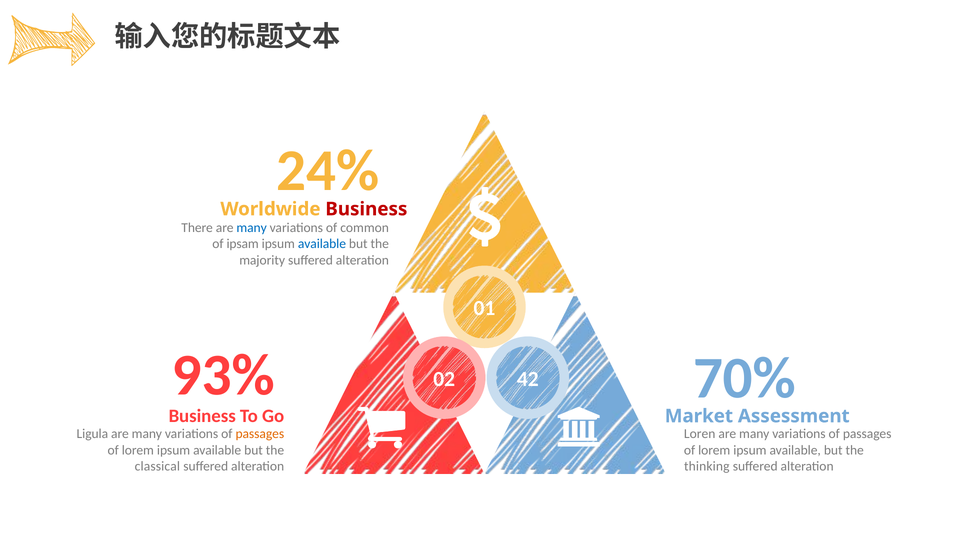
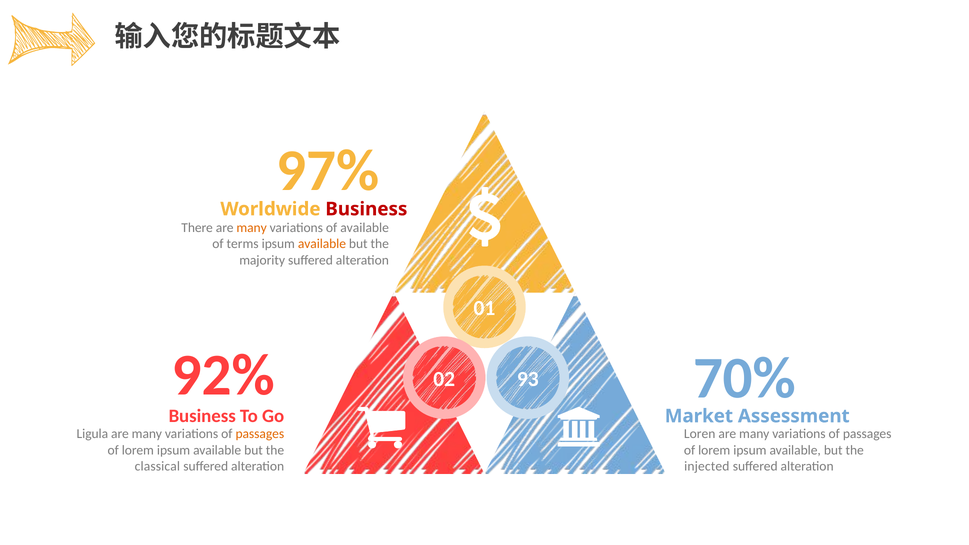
24%: 24% -> 97%
many at (252, 228) colour: blue -> orange
of common: common -> available
ipsam: ipsam -> terms
available at (322, 244) colour: blue -> orange
93%: 93% -> 92%
42: 42 -> 93
thinking: thinking -> injected
